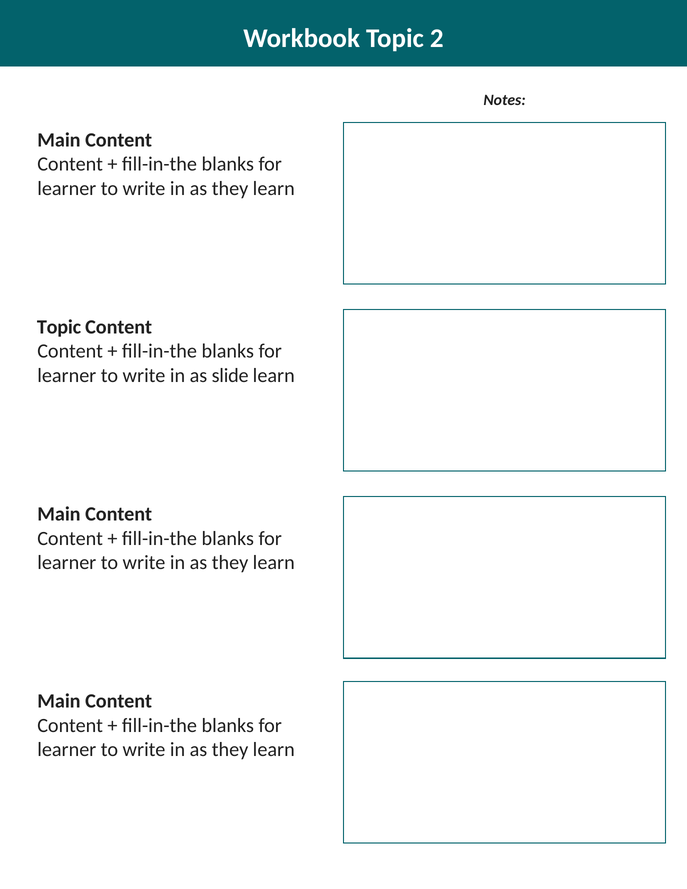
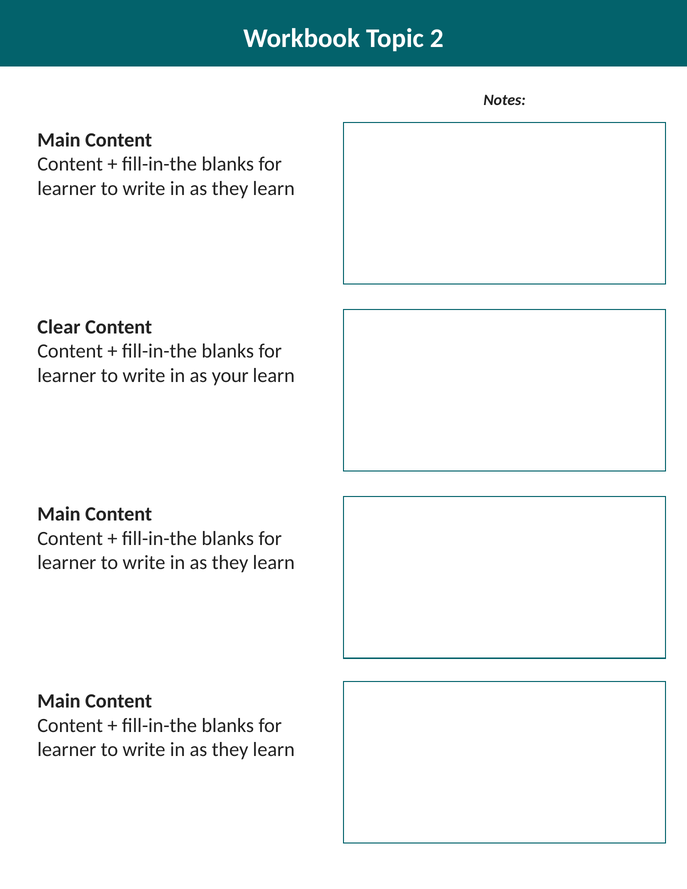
Topic at (59, 327): Topic -> Clear
slide: slide -> your
